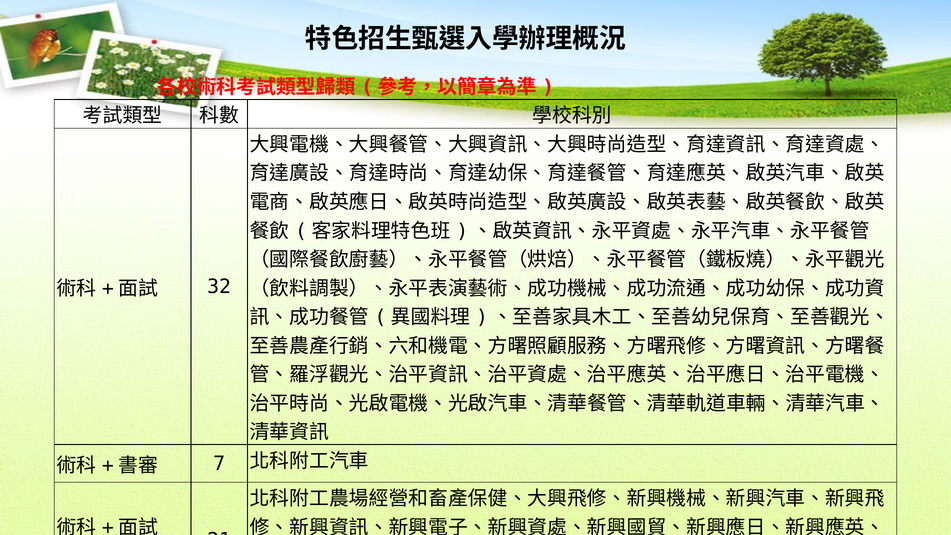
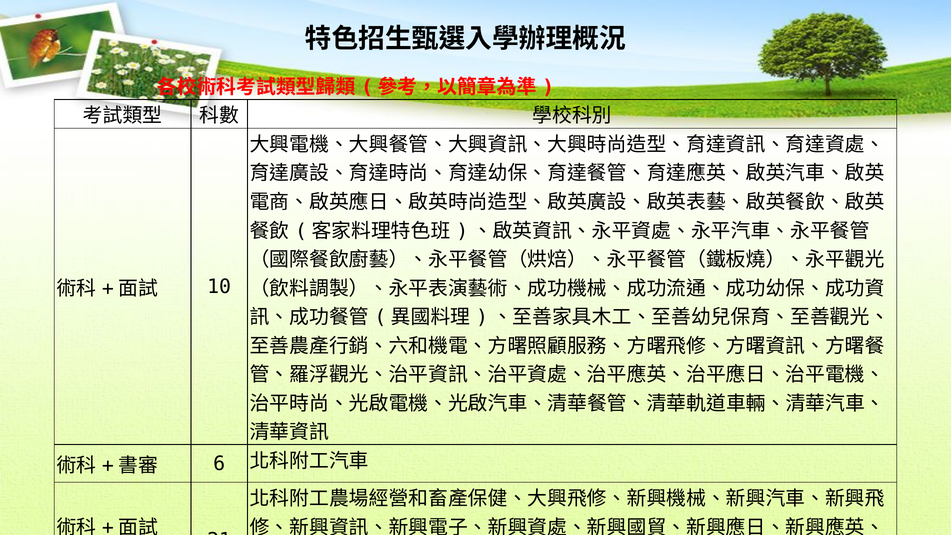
32: 32 -> 10
7: 7 -> 6
